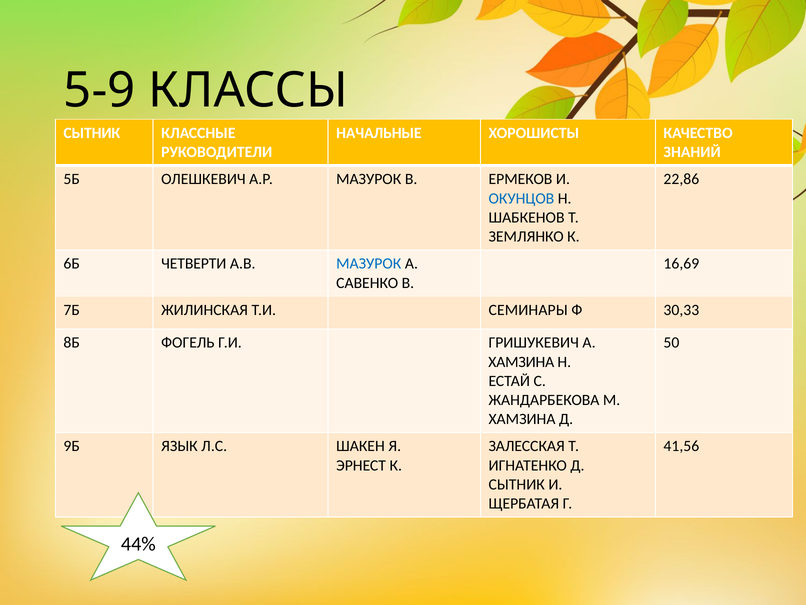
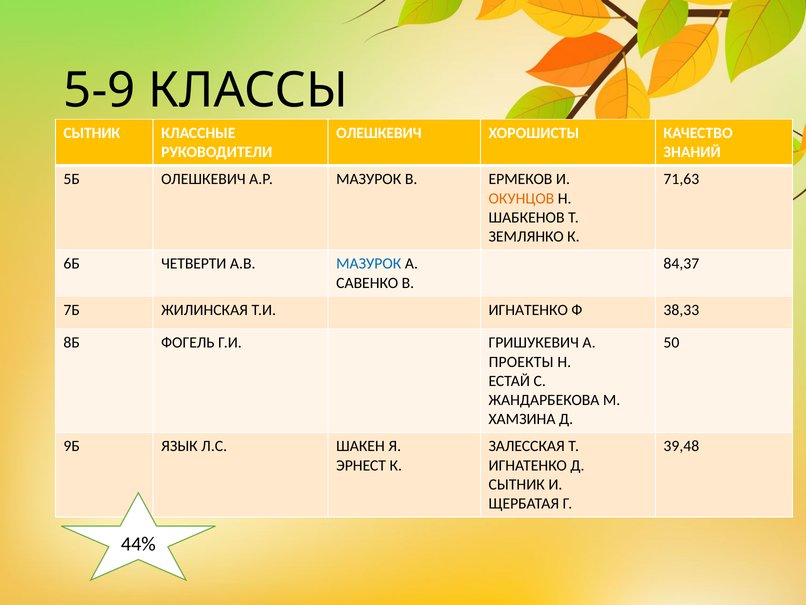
НАЧАЛЬНЫЕ at (379, 133): НАЧАЛЬНЫЕ -> ОЛЕШКЕВИЧ
22,86: 22,86 -> 71,63
ОКУНЦОВ colour: blue -> orange
16,69: 16,69 -> 84,37
Т.И СЕМИНАРЫ: СЕМИНАРЫ -> ИГНАТЕНКО
30,33: 30,33 -> 38,33
ХАМЗИНА at (521, 362): ХАМЗИНА -> ПРОЕКТЫ
41,56: 41,56 -> 39,48
